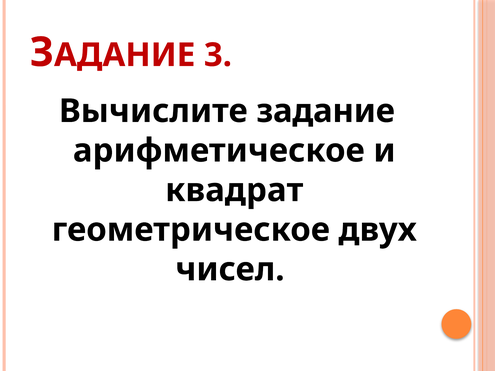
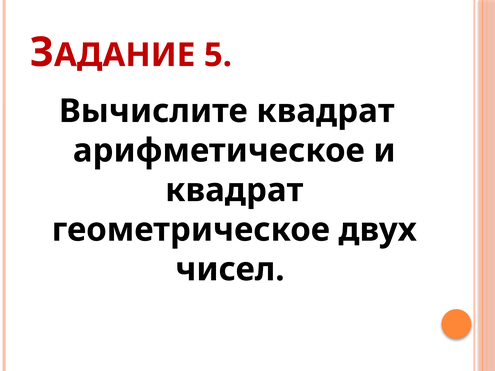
3: 3 -> 5
Вычислите задание: задание -> квадрат
